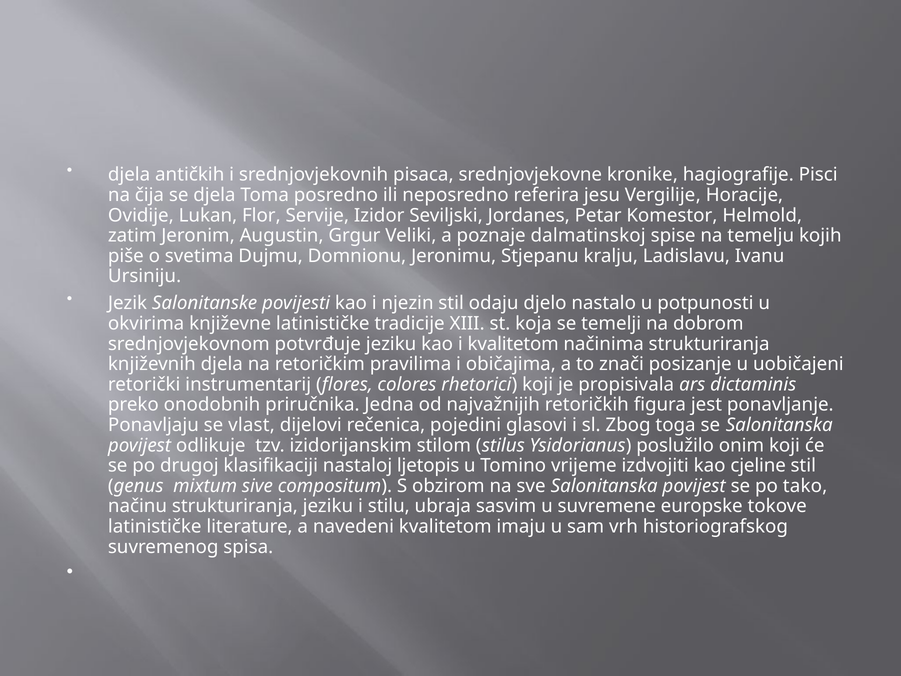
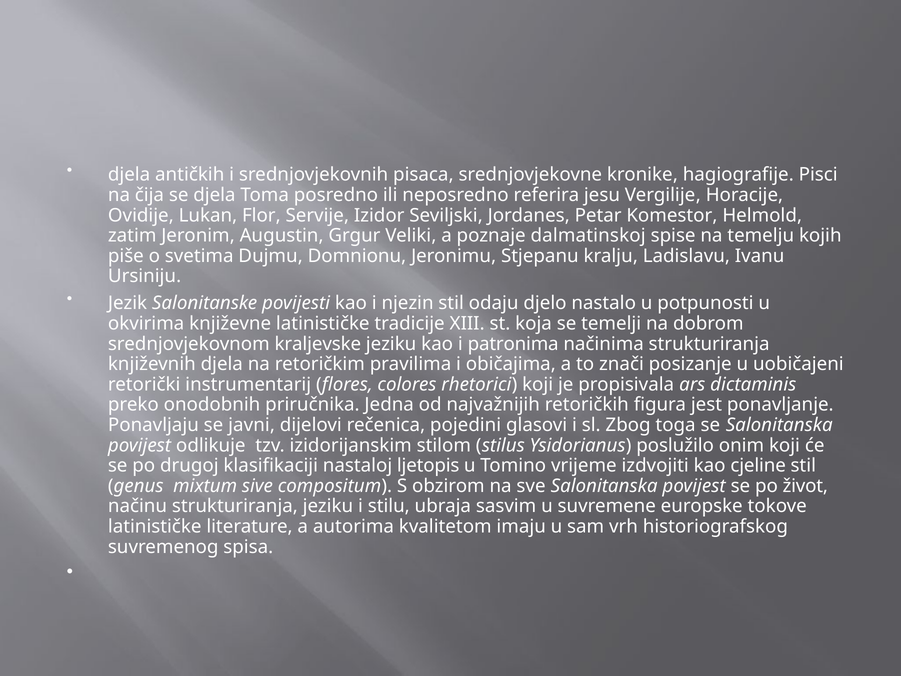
potvrđuje: potvrđuje -> kraljevske
i kvalitetom: kvalitetom -> patronima
vlast: vlast -> javni
tako: tako -> život
navedeni: navedeni -> autorima
